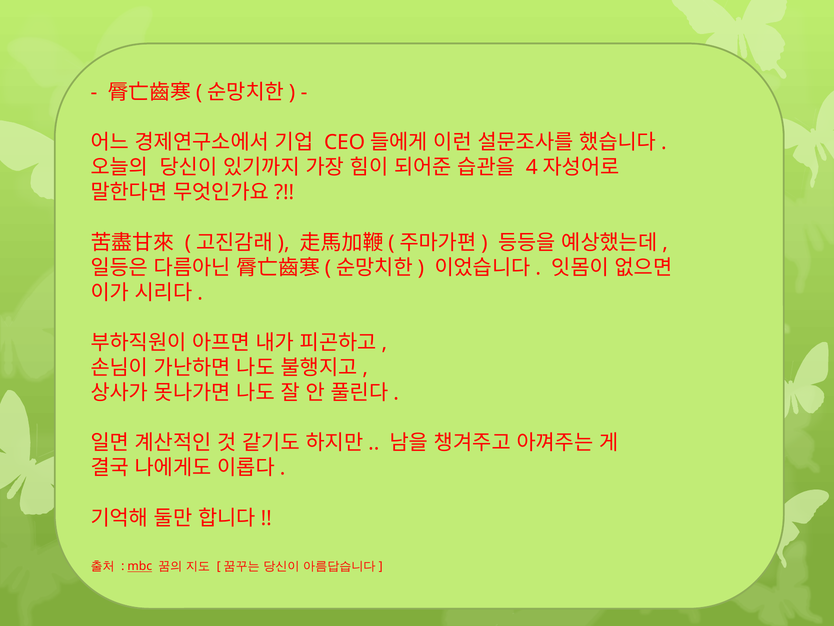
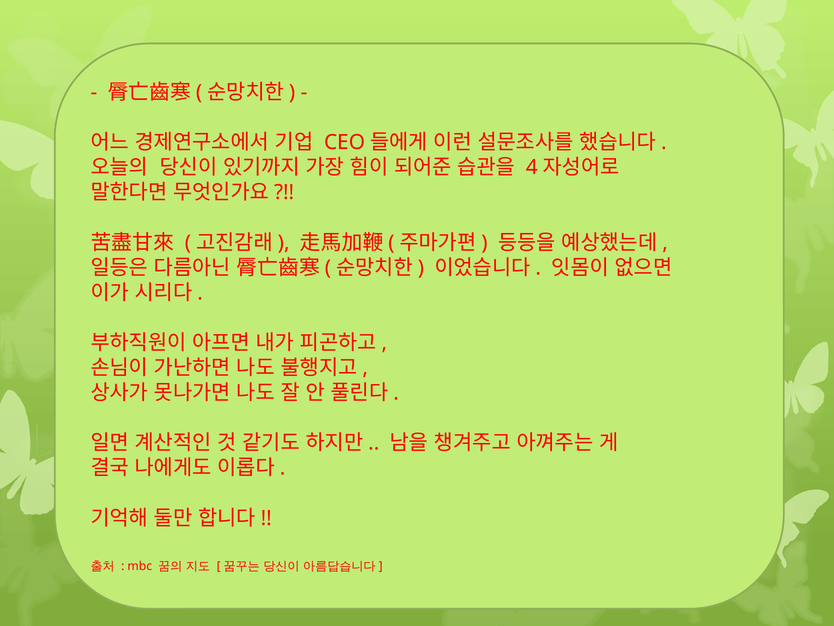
mbc underline: present -> none
